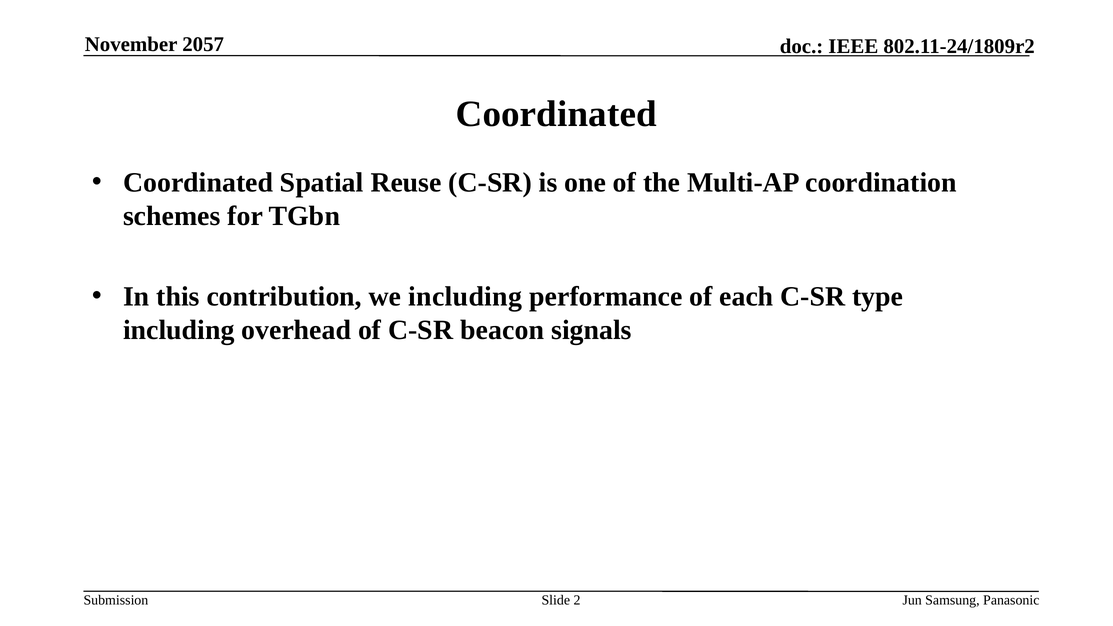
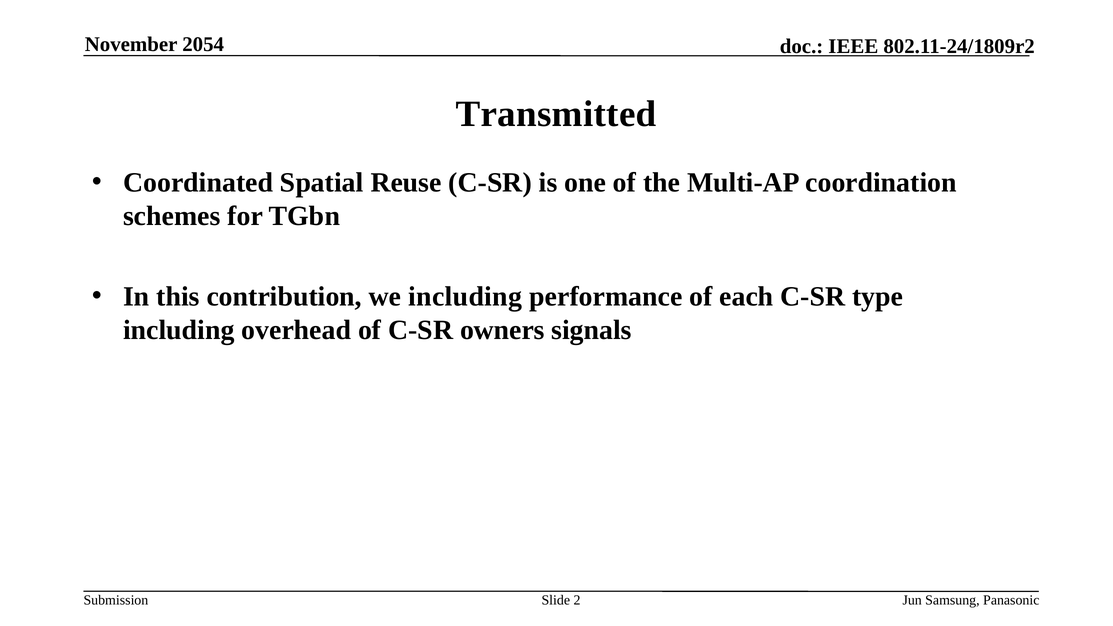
2057: 2057 -> 2054
Coordinated at (556, 114): Coordinated -> Transmitted
beacon: beacon -> owners
